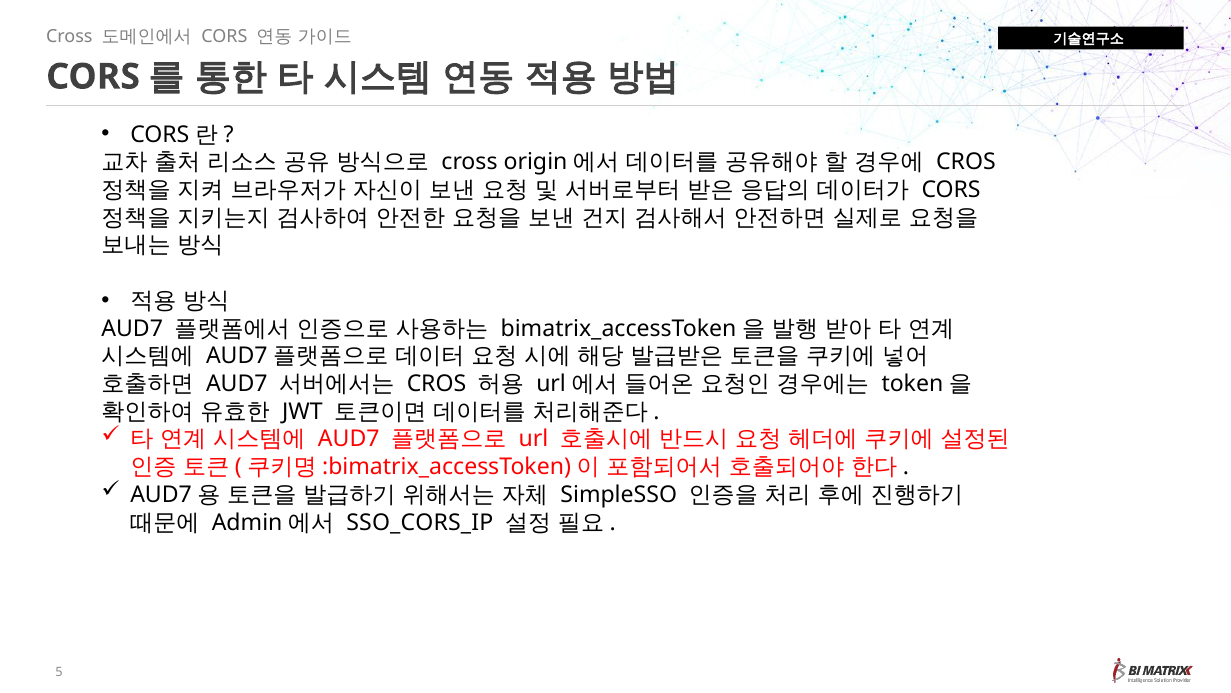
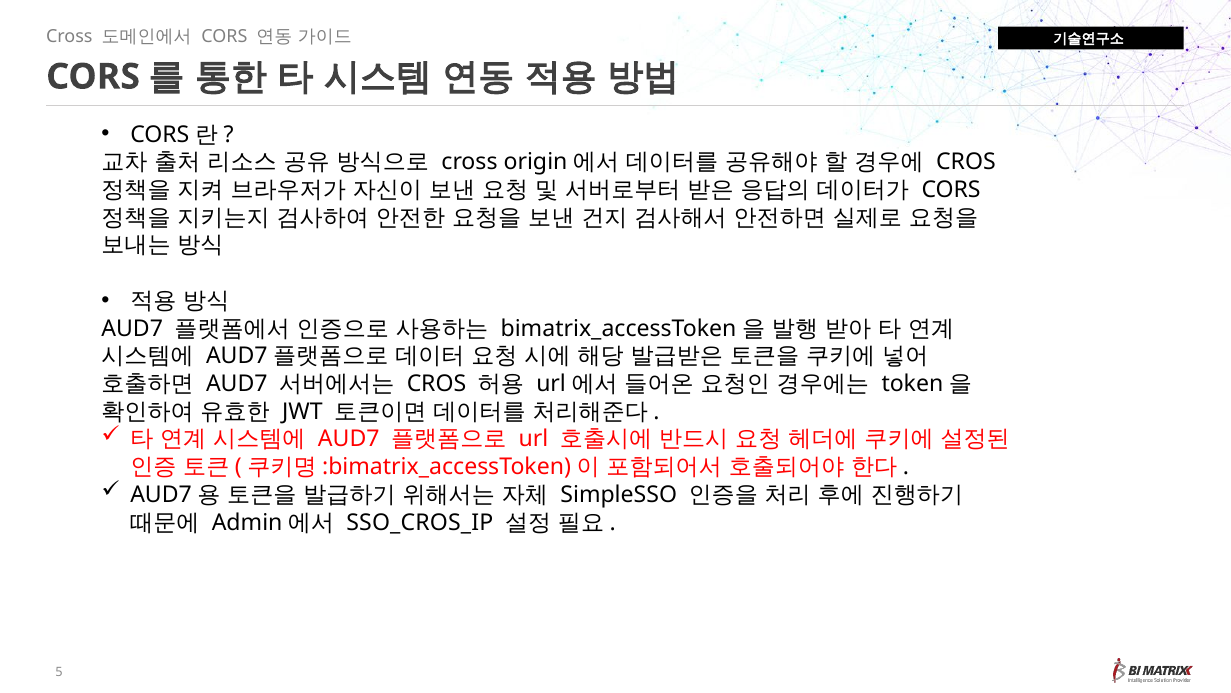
SSO_CORS_IP: SSO_CORS_IP -> SSO_CROS_IP
